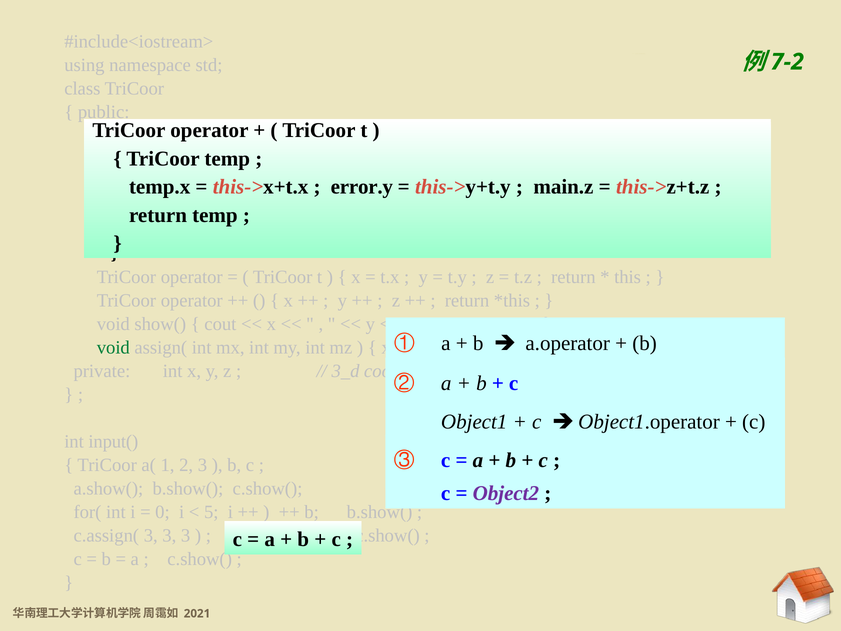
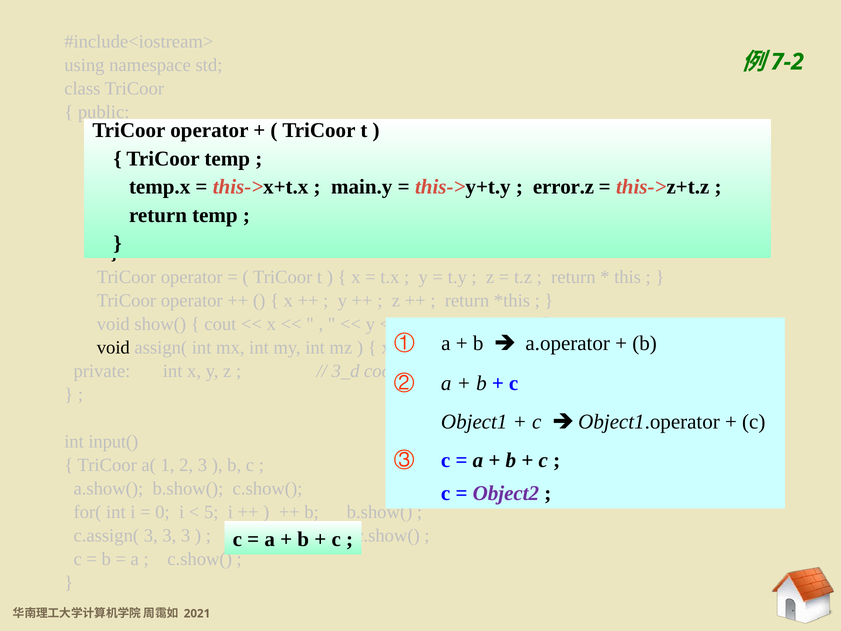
error.y: error.y -> main.y
main.z: main.z -> error.z
void at (113, 347) colour: green -> black
